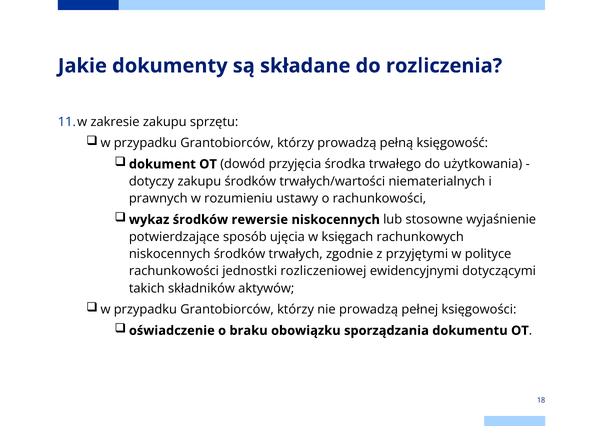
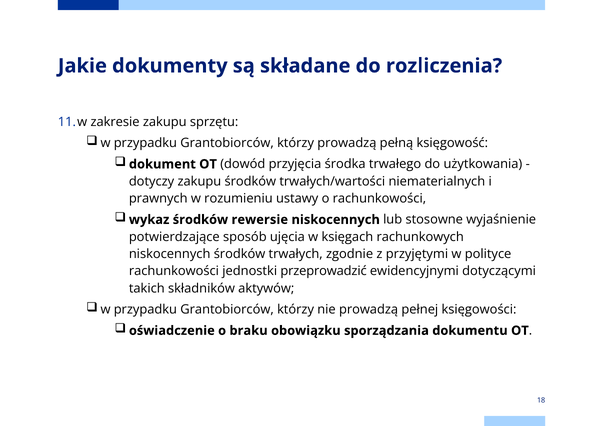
rozliczeniowej: rozliczeniowej -> przeprowadzić
